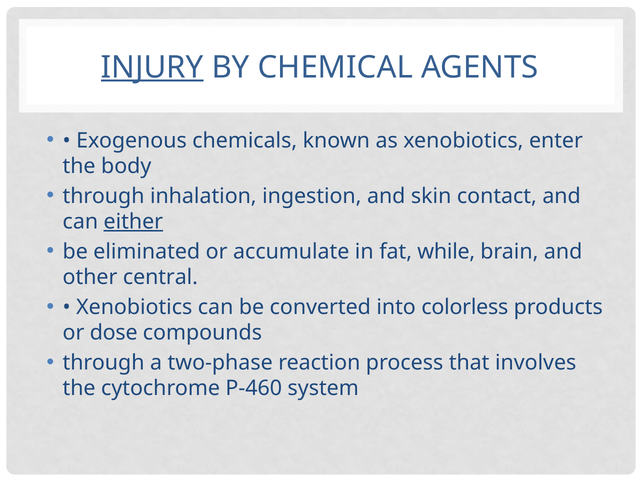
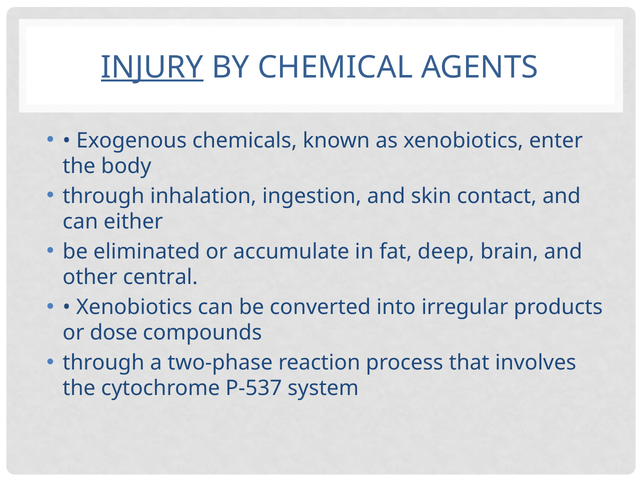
either underline: present -> none
while: while -> deep
colorless: colorless -> irregular
P-460: P-460 -> P-537
